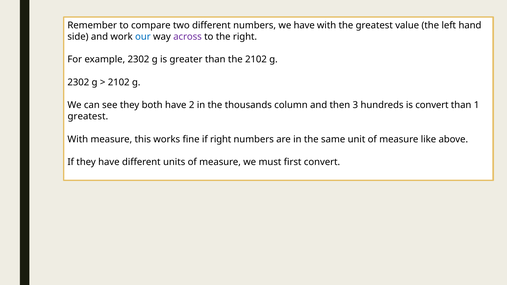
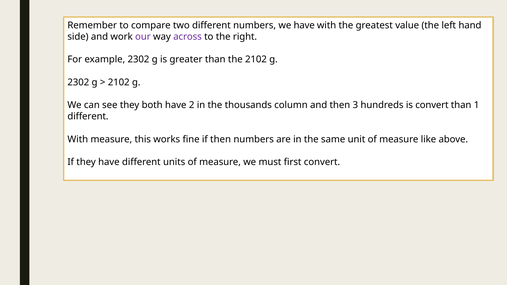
our colour: blue -> purple
greatest at (88, 117): greatest -> different
if right: right -> then
